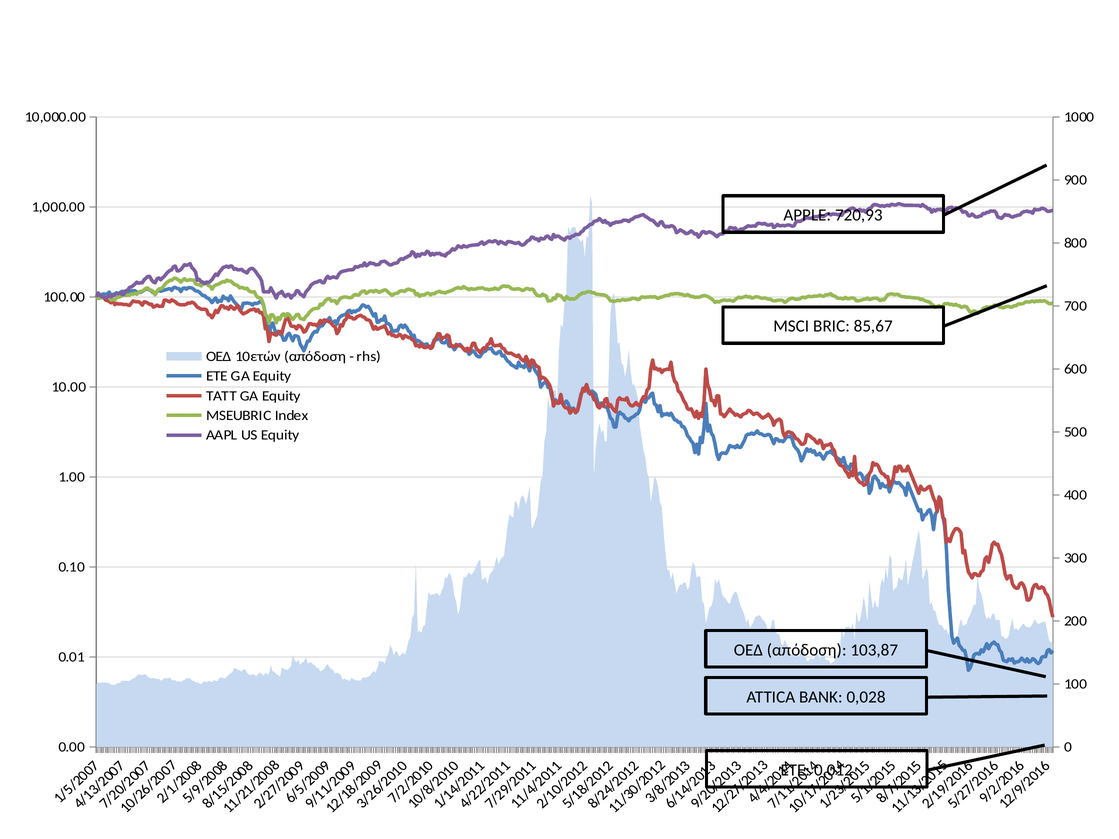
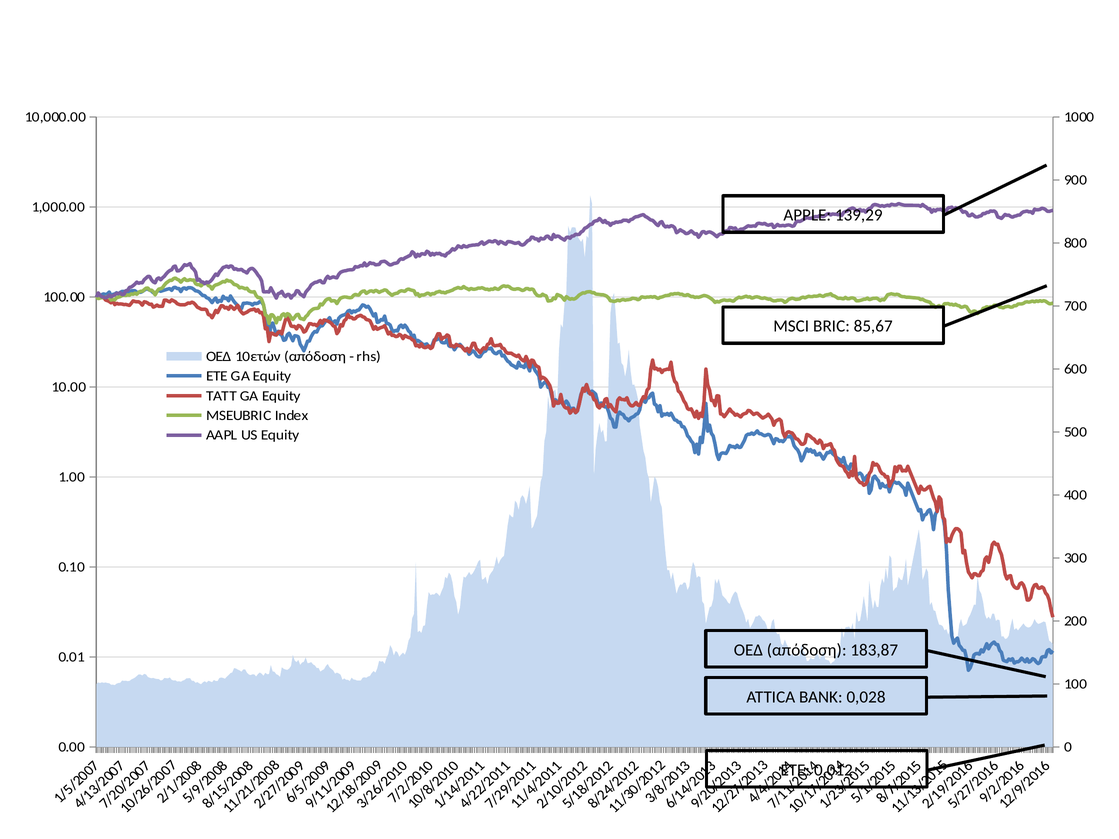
720,93: 720,93 -> 139,29
103,87: 103,87 -> 183,87
